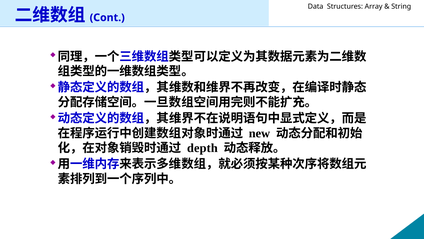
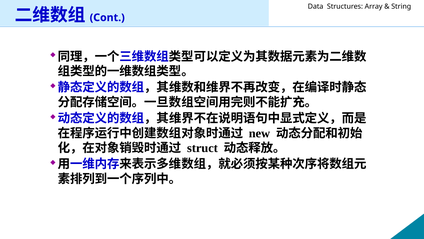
depth: depth -> struct
